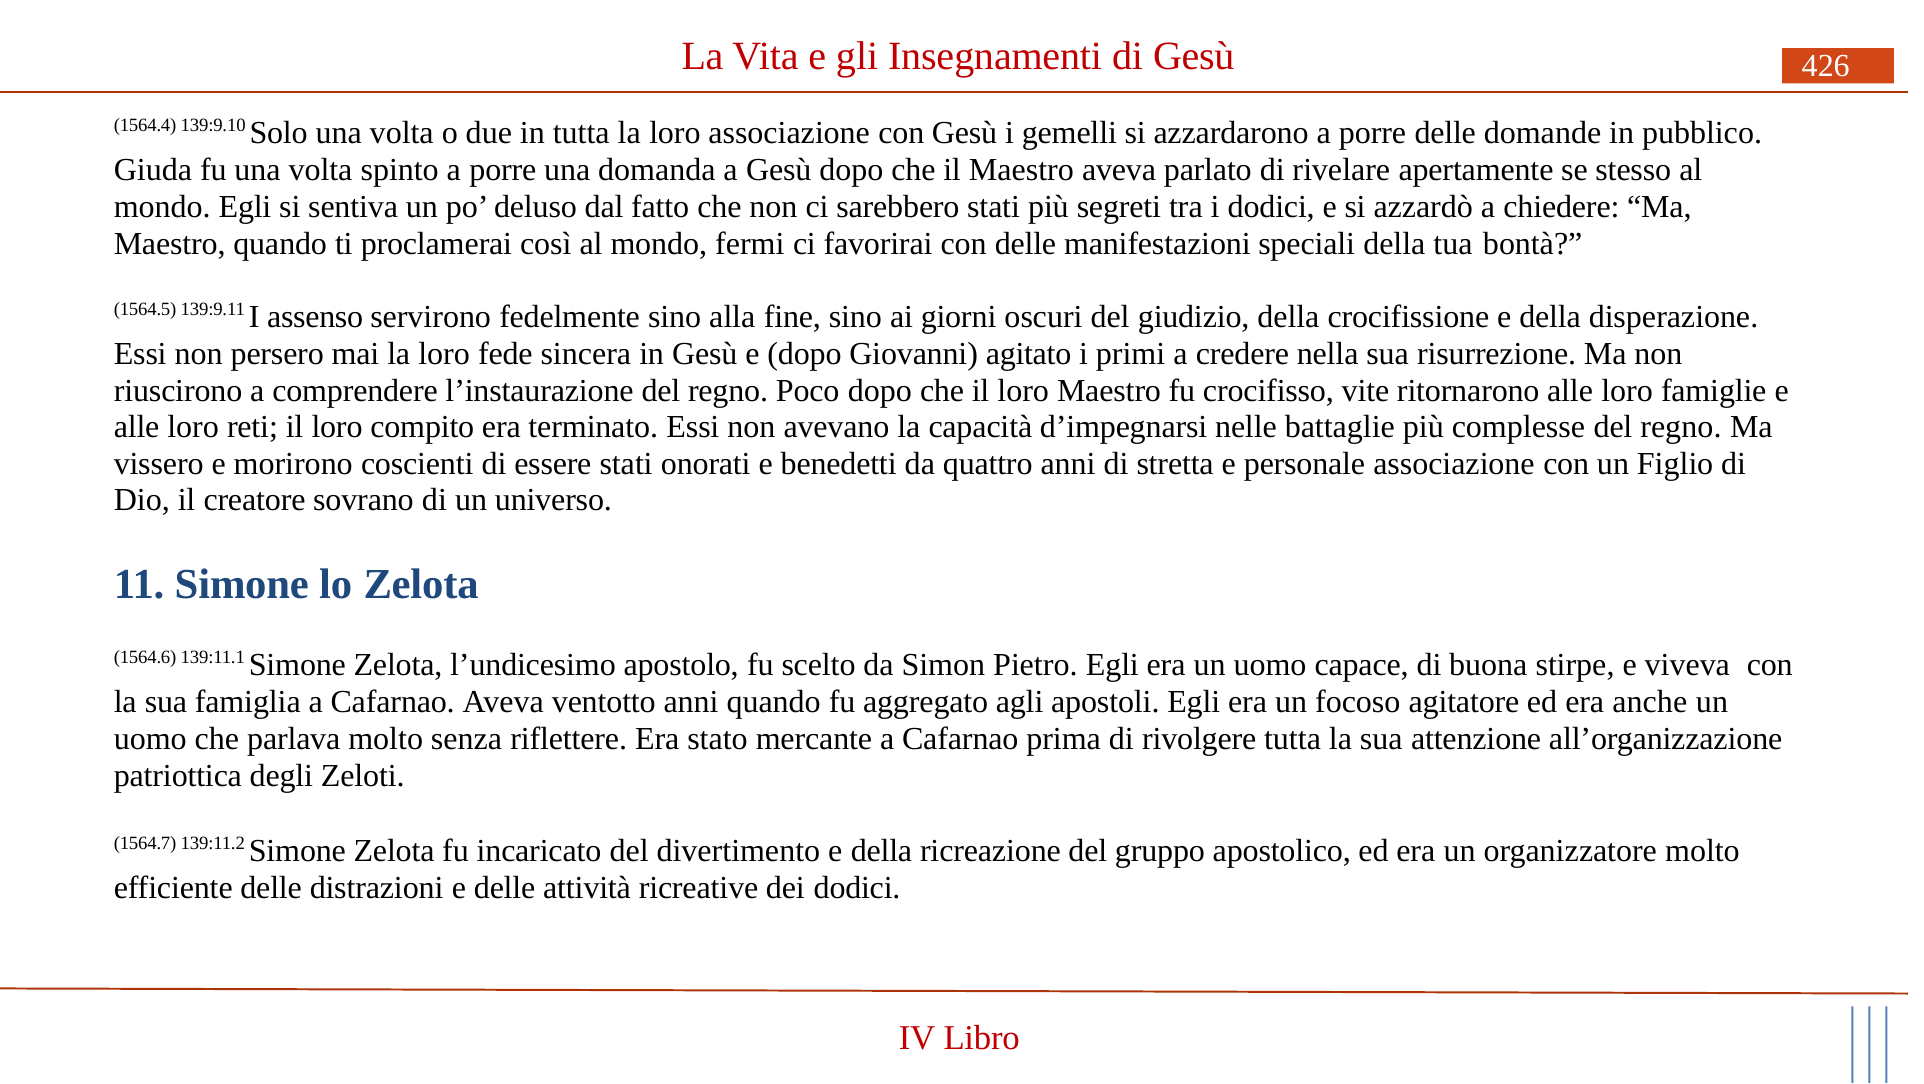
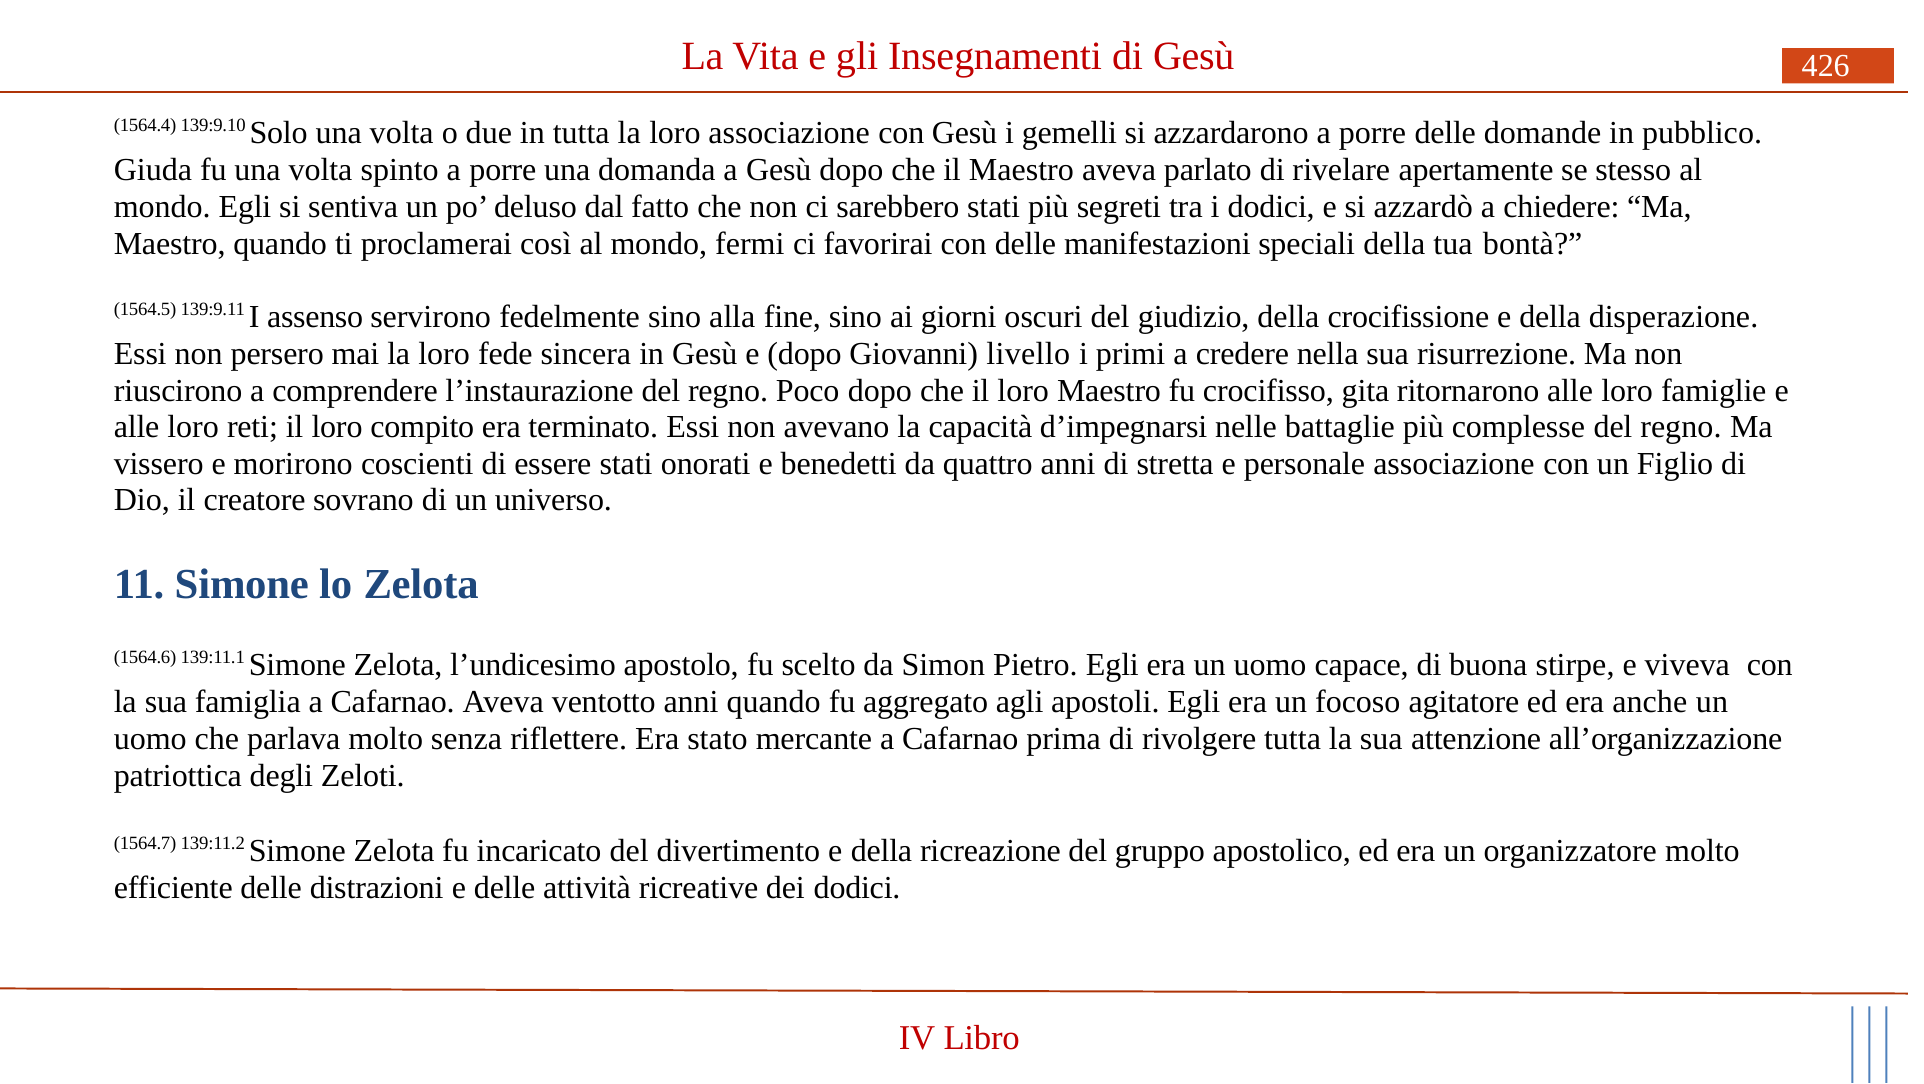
agitato: agitato -> livello
vite: vite -> gita
